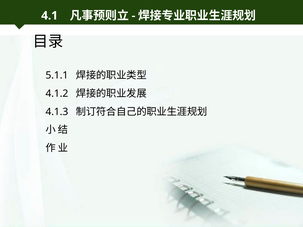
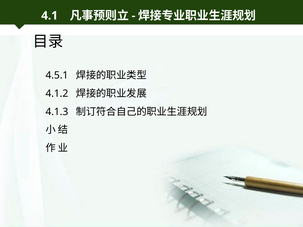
5.1.1: 5.1.1 -> 4.5.1
